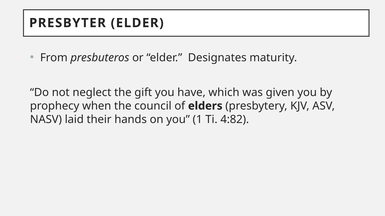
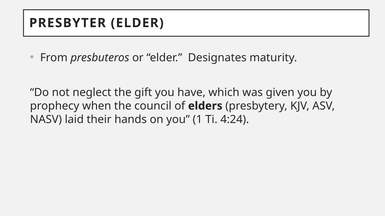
4:82: 4:82 -> 4:24
